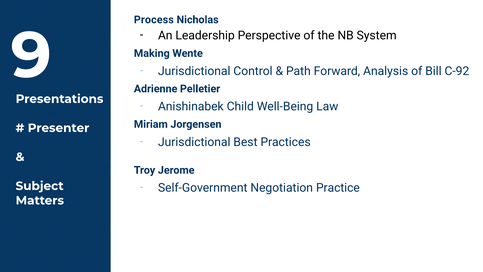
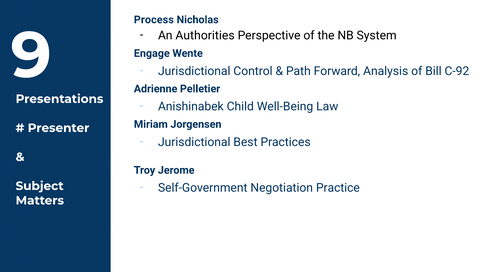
Leadership: Leadership -> Authorities
Making: Making -> Engage
